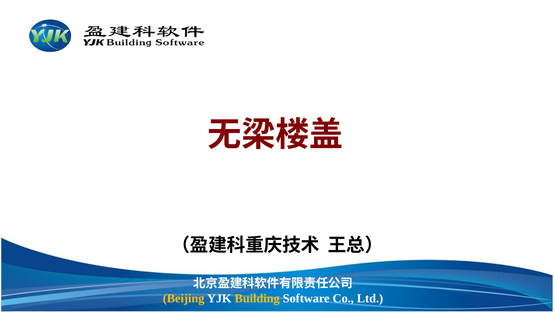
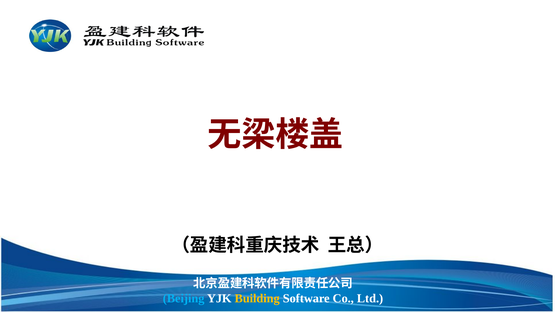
Beijing colour: yellow -> light blue
